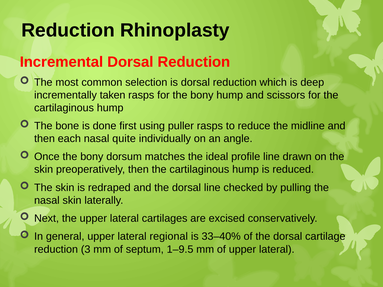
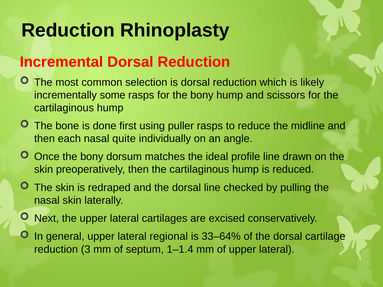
deep: deep -> likely
taken: taken -> some
33–40%: 33–40% -> 33–64%
1–9.5: 1–9.5 -> 1–1.4
